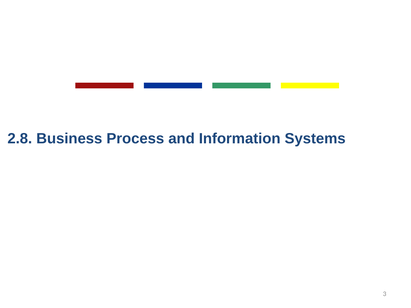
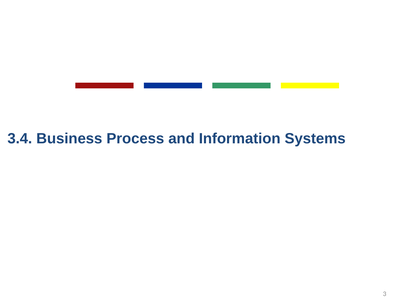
2.8: 2.8 -> 3.4
